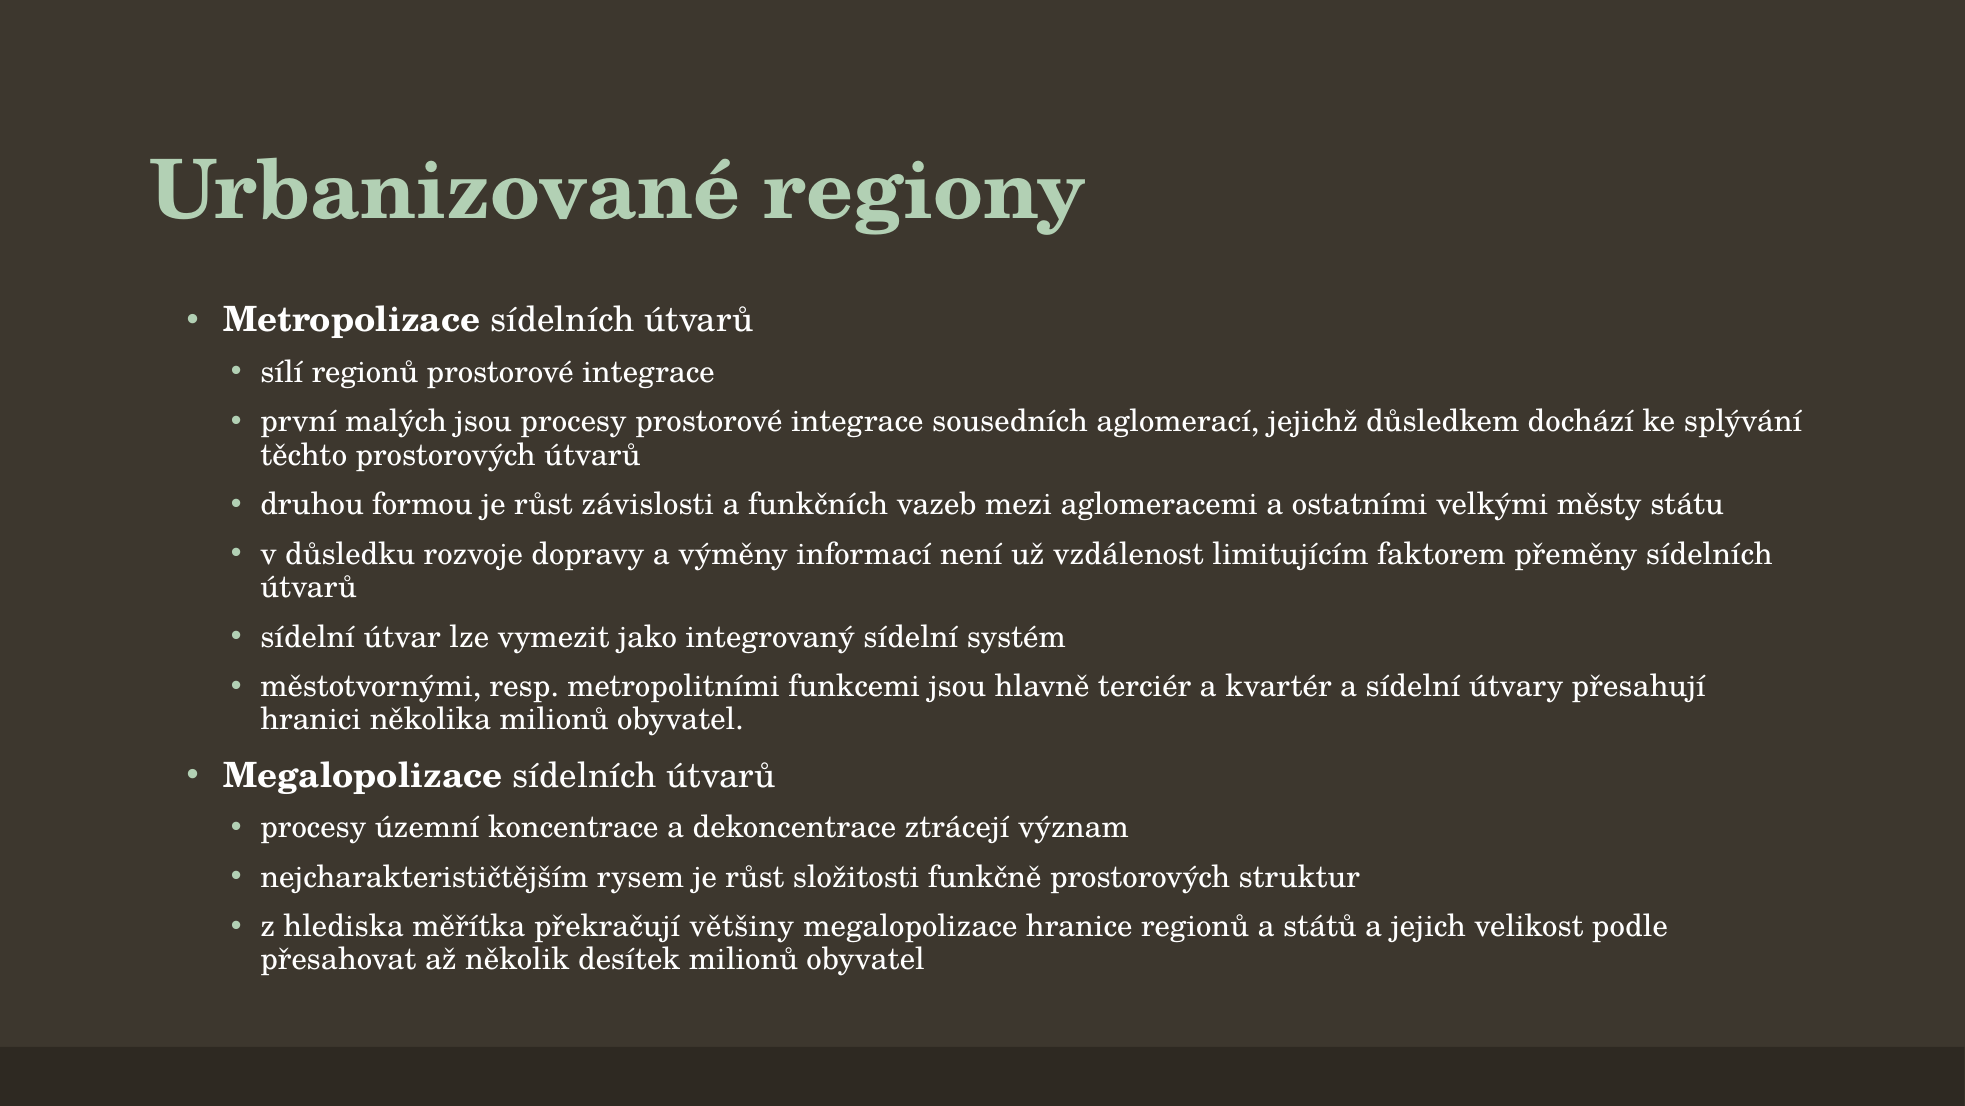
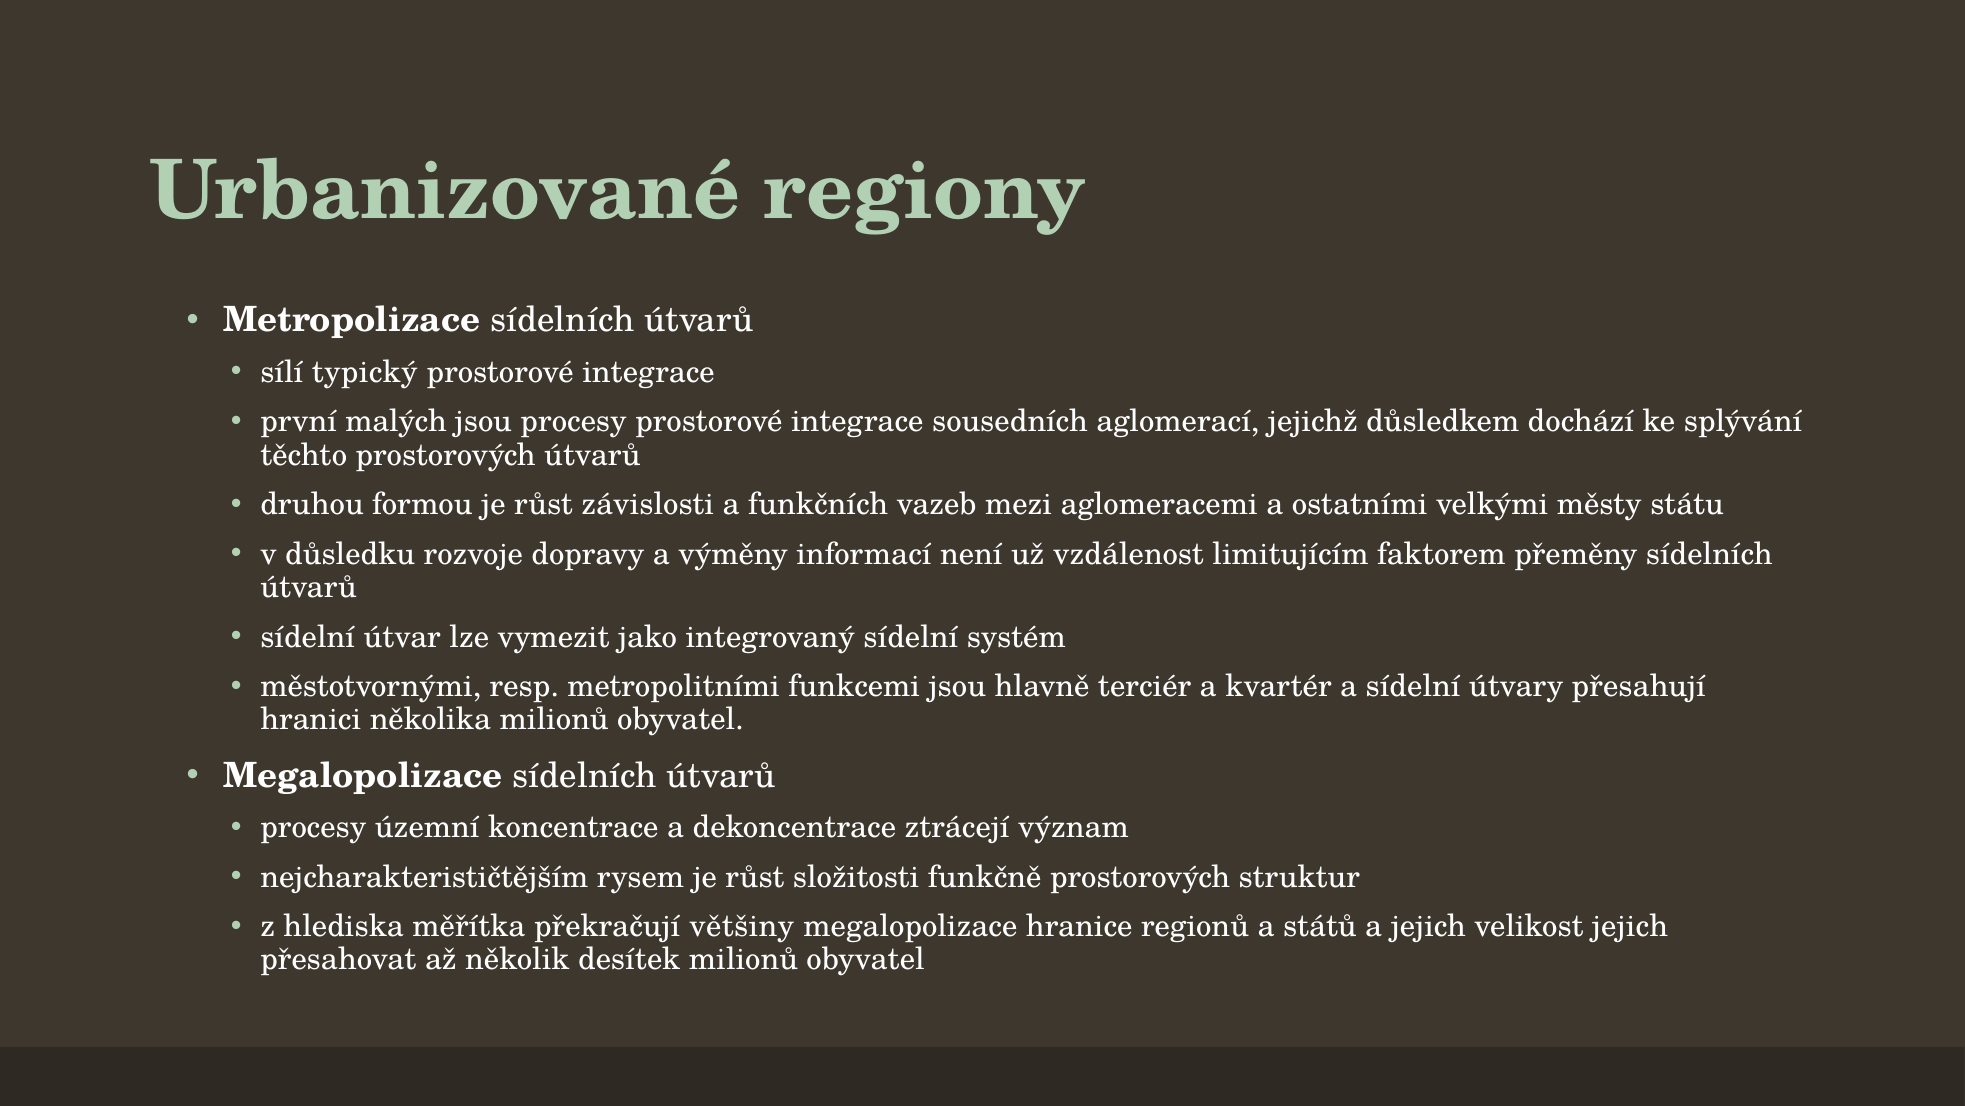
sílí regionů: regionů -> typický
velikost podle: podle -> jejich
